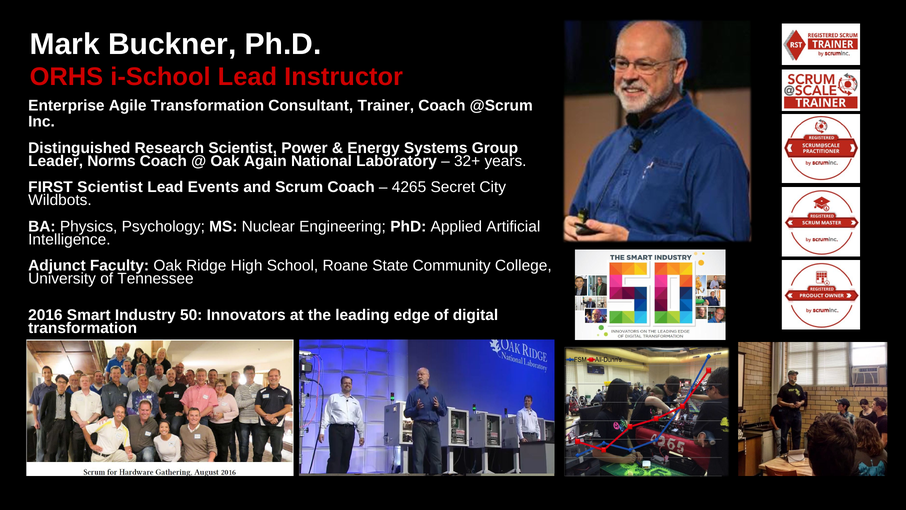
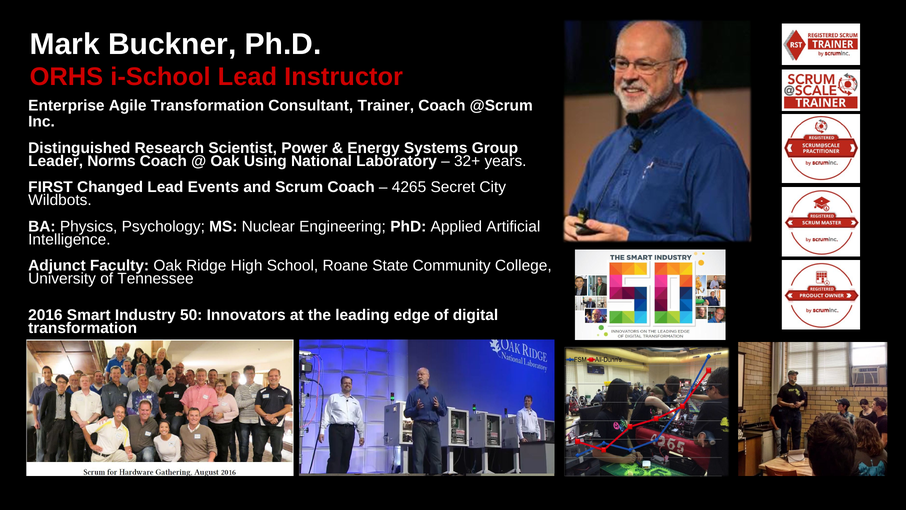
Again: Again -> Using
FIRST Scientist: Scientist -> Changed
